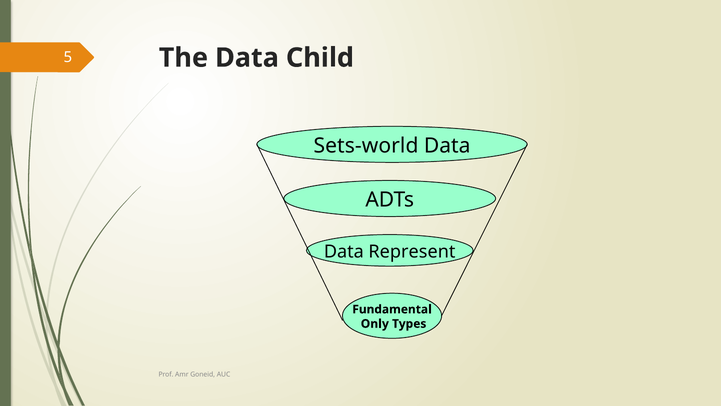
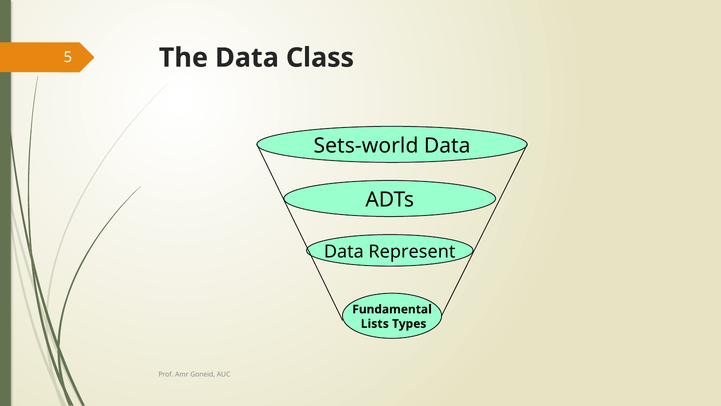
Child: Child -> Class
Only: Only -> Lists
